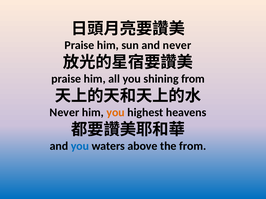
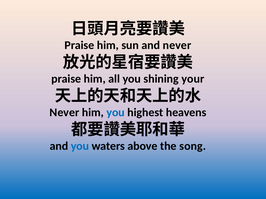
shining from: from -> your
you at (116, 113) colour: orange -> blue
the from: from -> song
